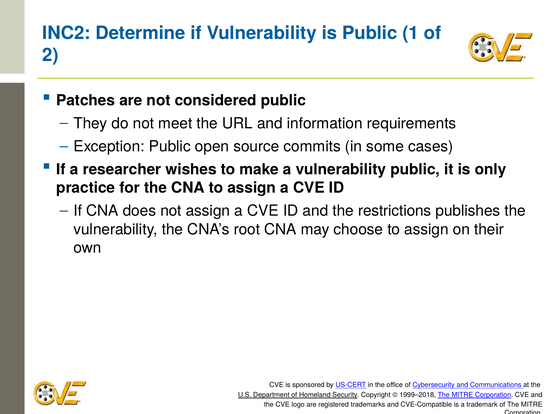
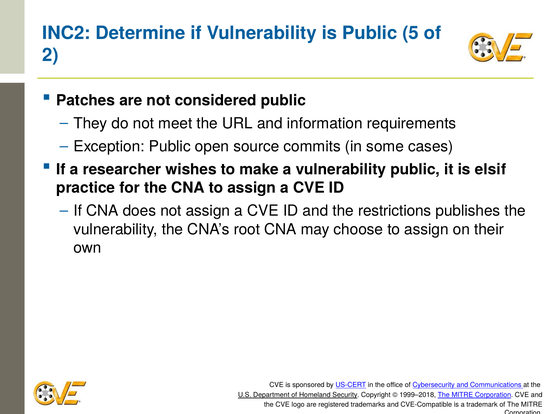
1: 1 -> 5
only: only -> elsif
